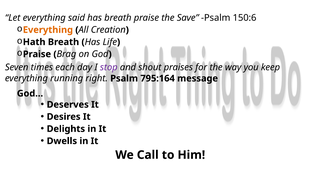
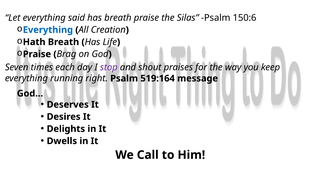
Save: Save -> Silas
Everything at (48, 30) colour: orange -> blue
795:164: 795:164 -> 519:164
